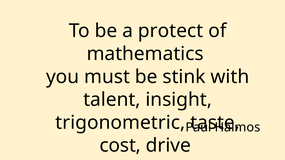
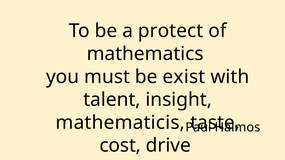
stink: stink -> exist
trigonometric: trigonometric -> mathematicis
